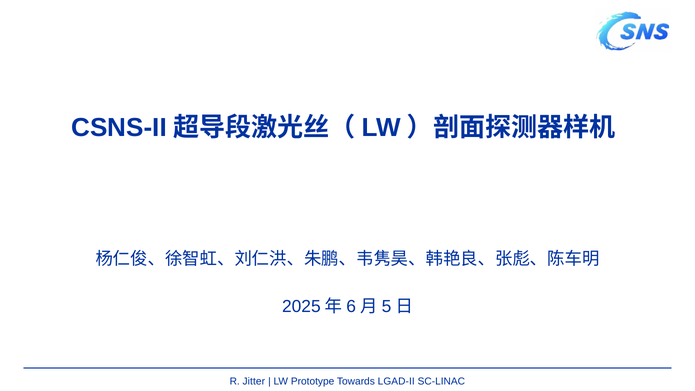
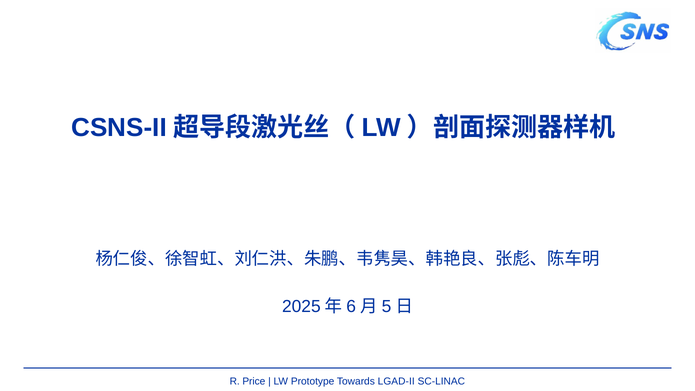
Jitter: Jitter -> Price
